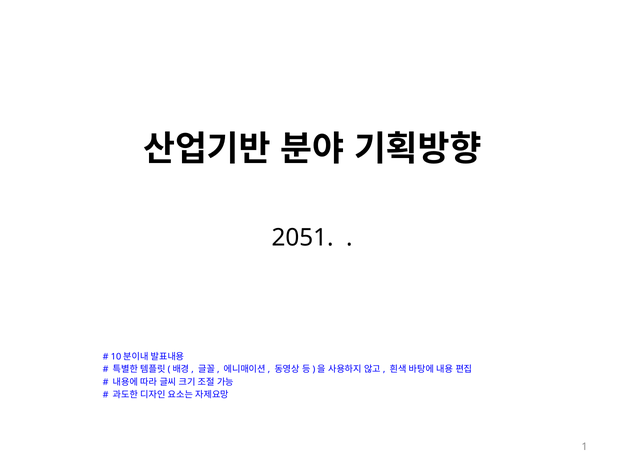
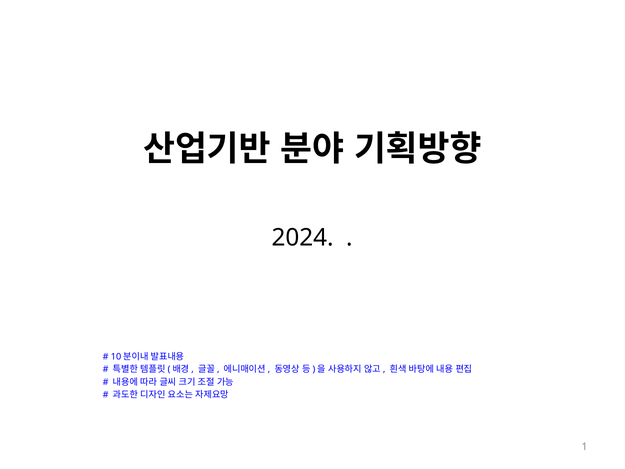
2051: 2051 -> 2024
